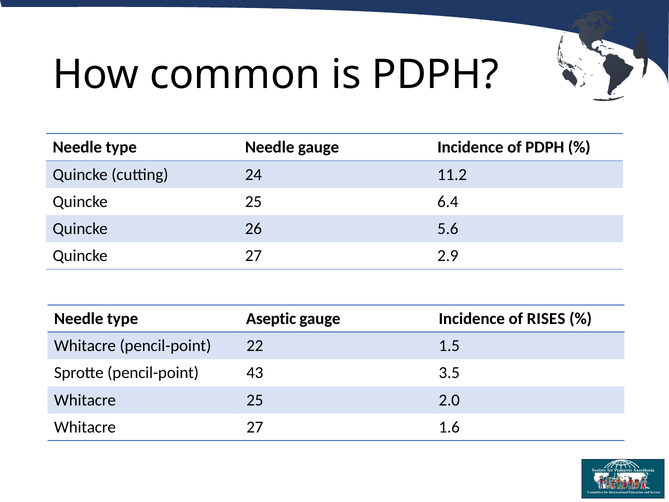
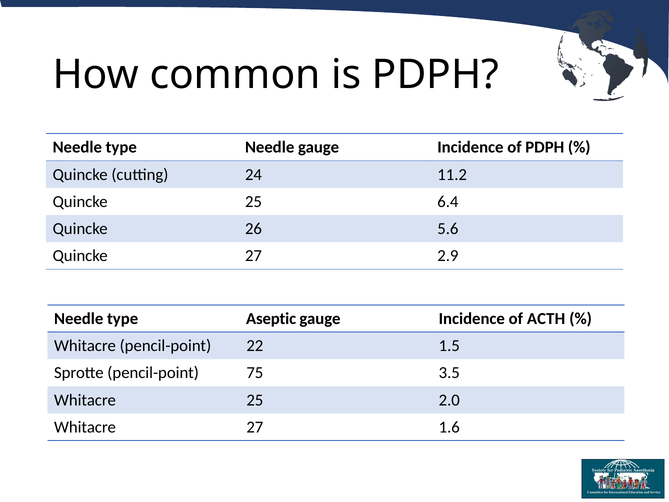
RISES: RISES -> ACTH
43: 43 -> 75
